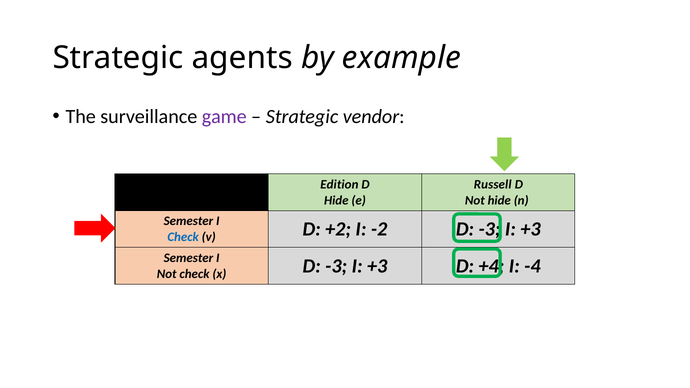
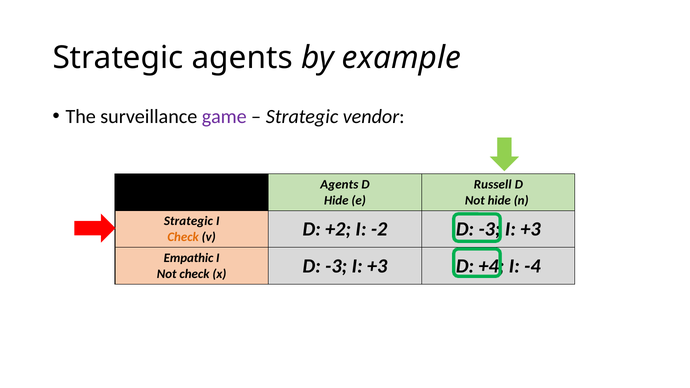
Edition at (339, 185): Edition -> Agents
Semester at (188, 221): Semester -> Strategic
Check at (183, 237) colour: blue -> orange
Semester at (188, 258): Semester -> Empathic
